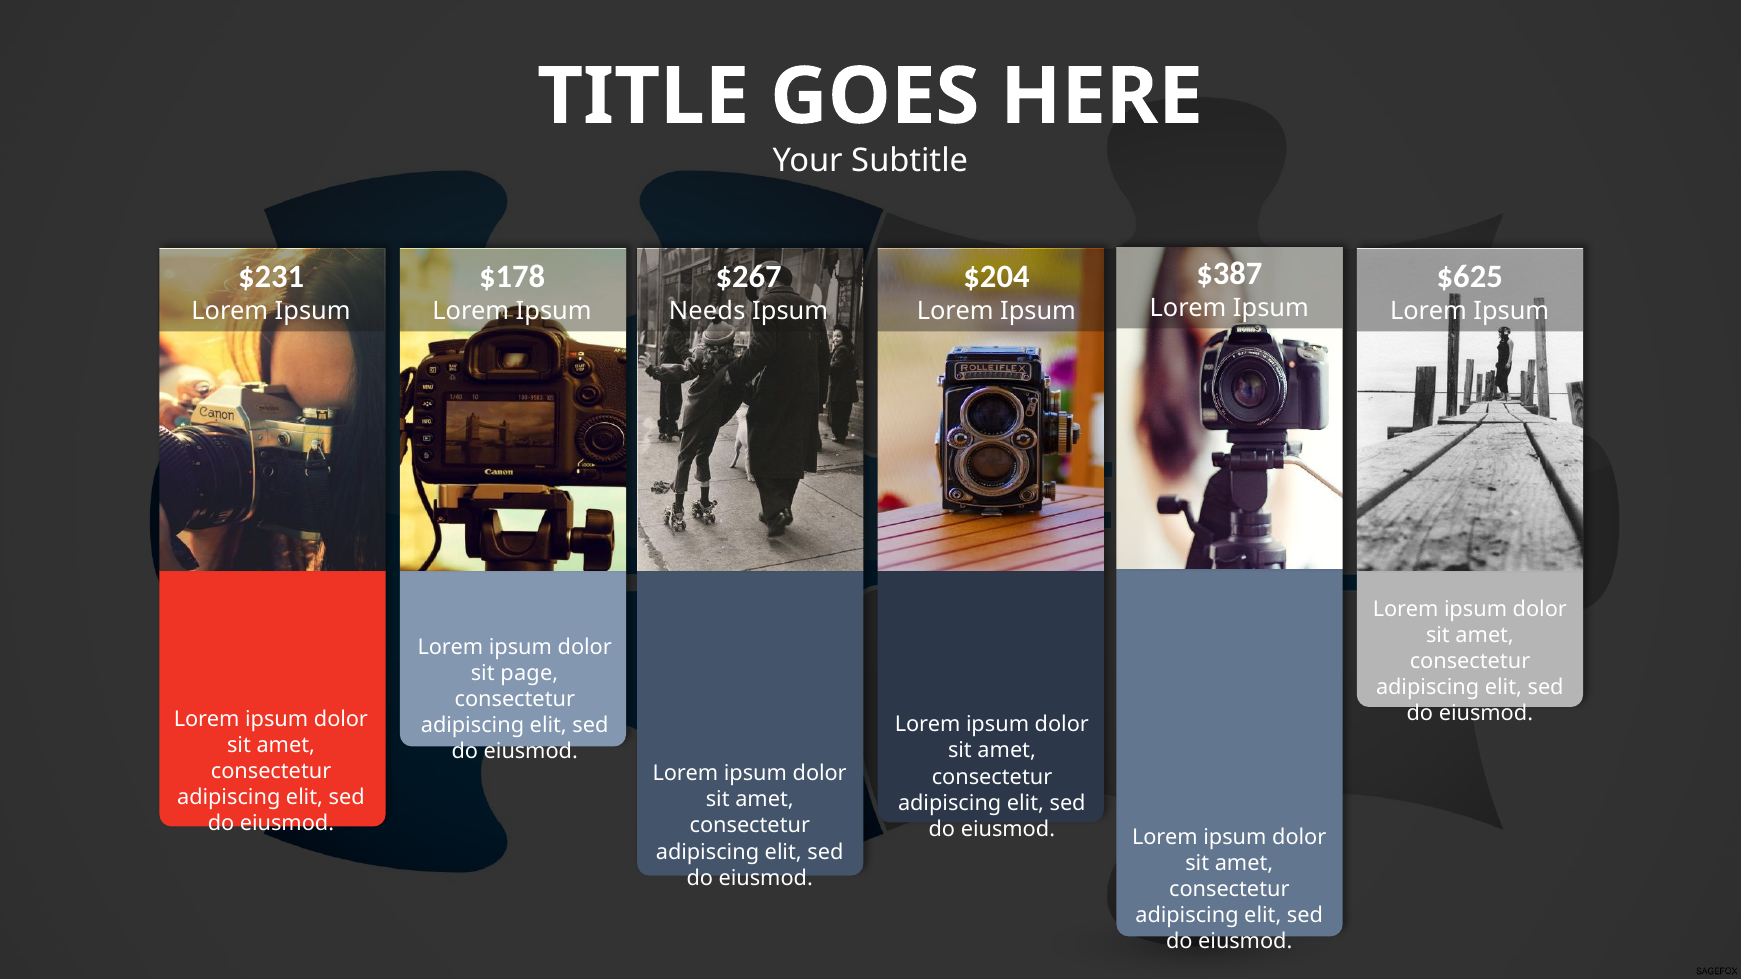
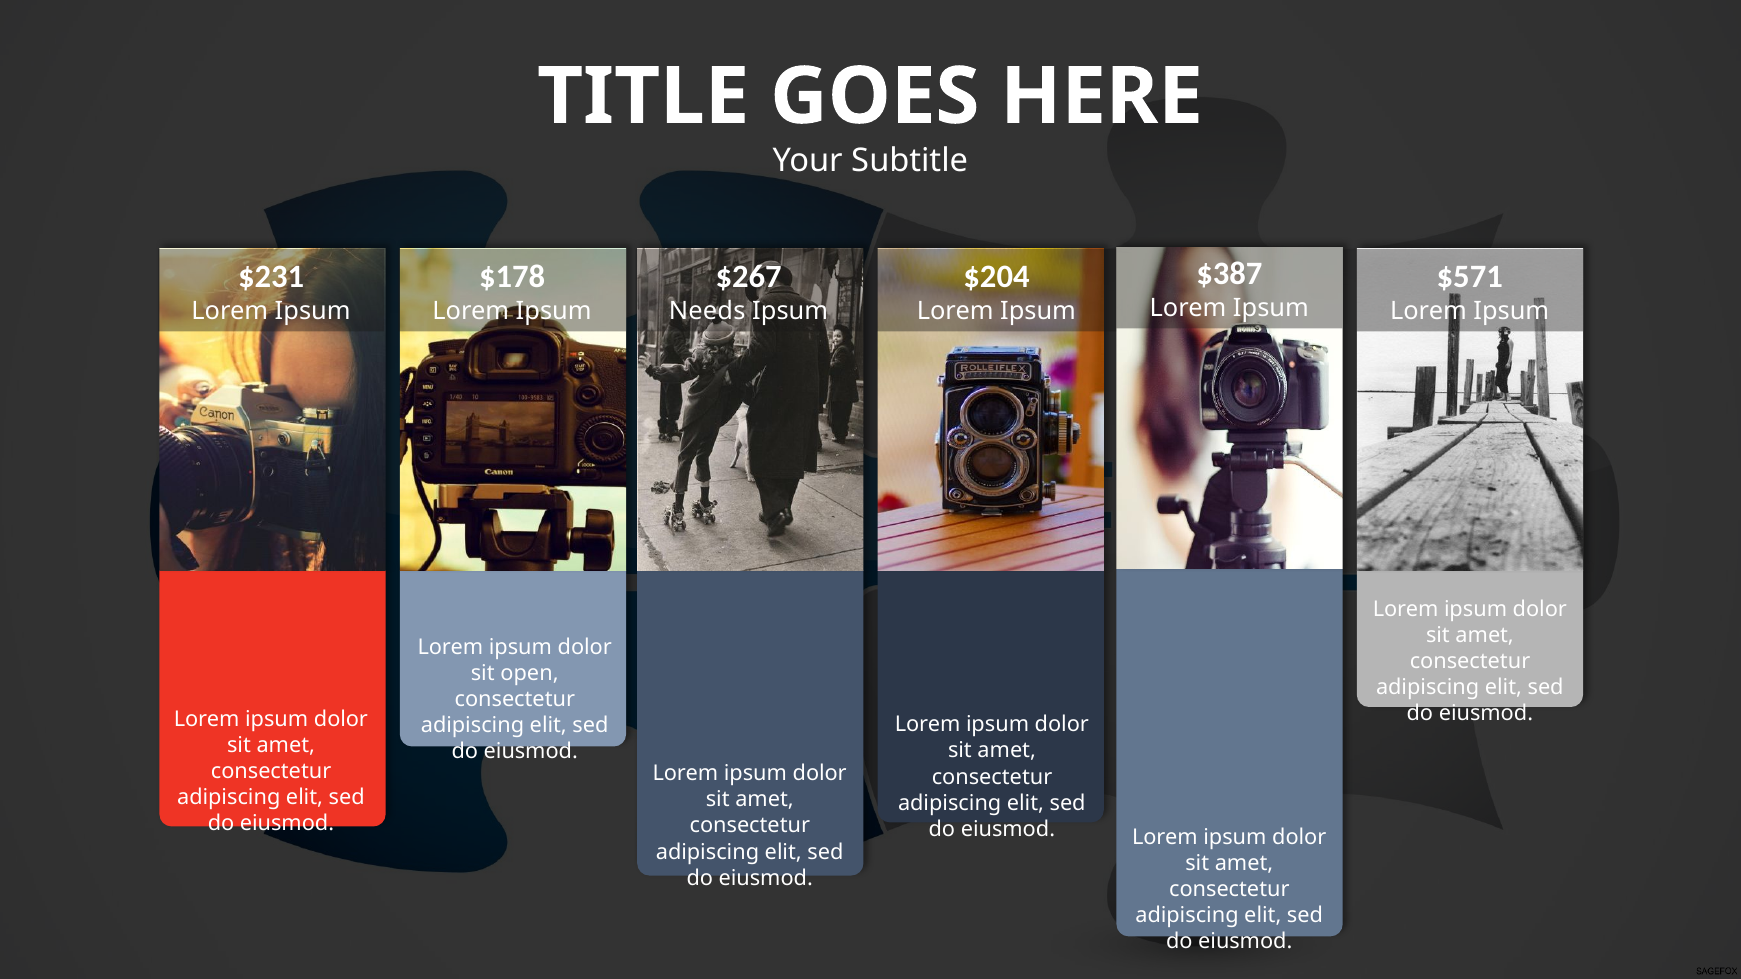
$625: $625 -> $571
page: page -> open
